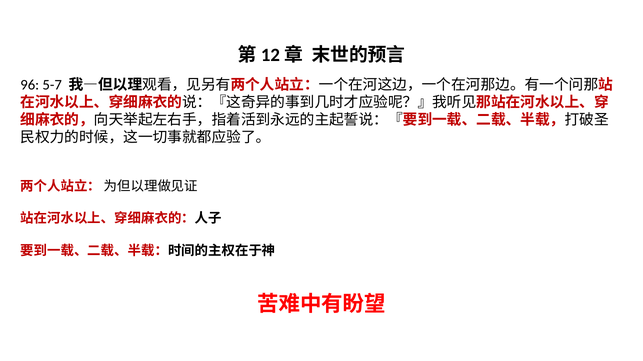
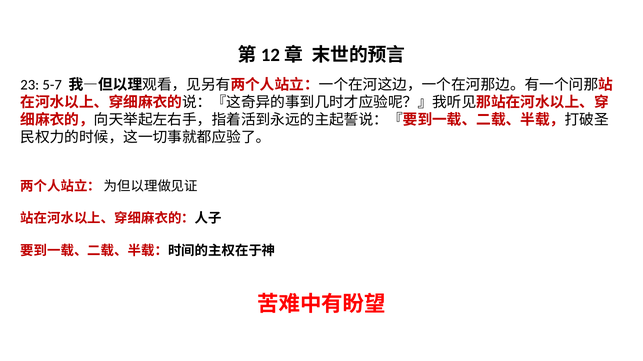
96: 96 -> 23
